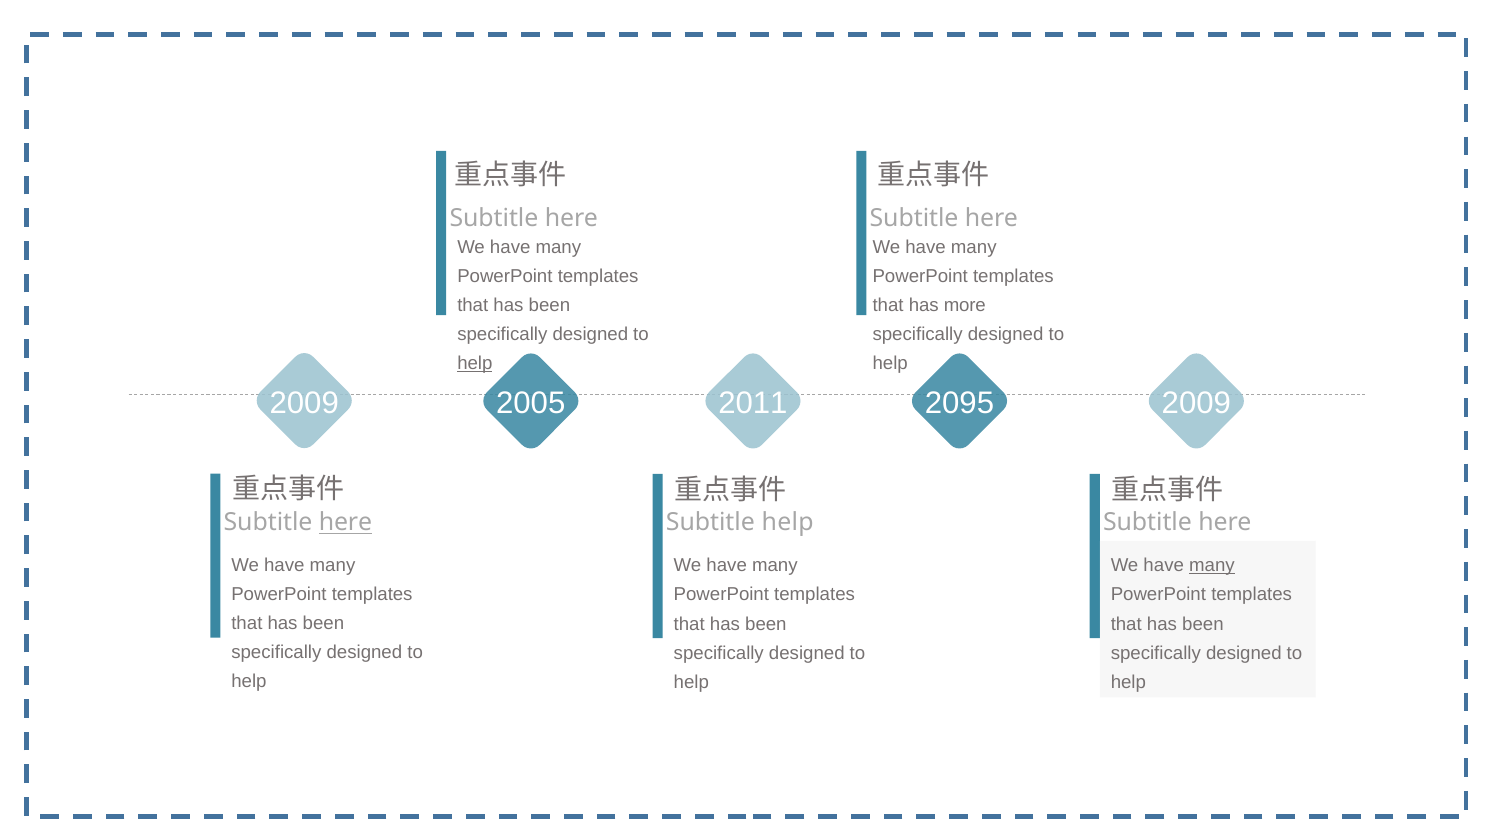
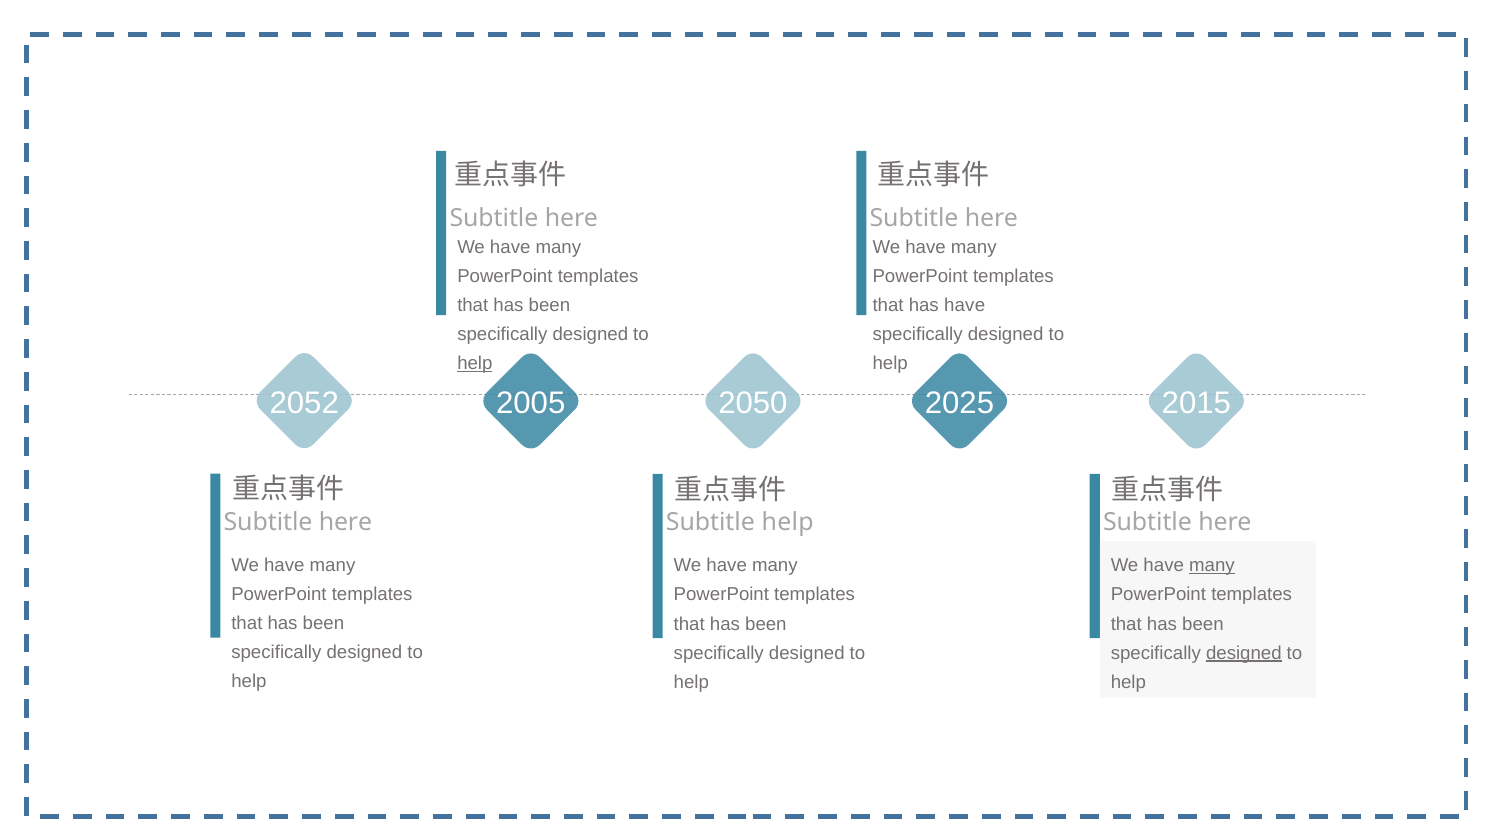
has more: more -> have
2009 at (304, 403): 2009 -> 2052
2011: 2011 -> 2050
2095: 2095 -> 2025
2009 at (1196, 403): 2009 -> 2015
here at (346, 523) underline: present -> none
designed at (1244, 653) underline: none -> present
